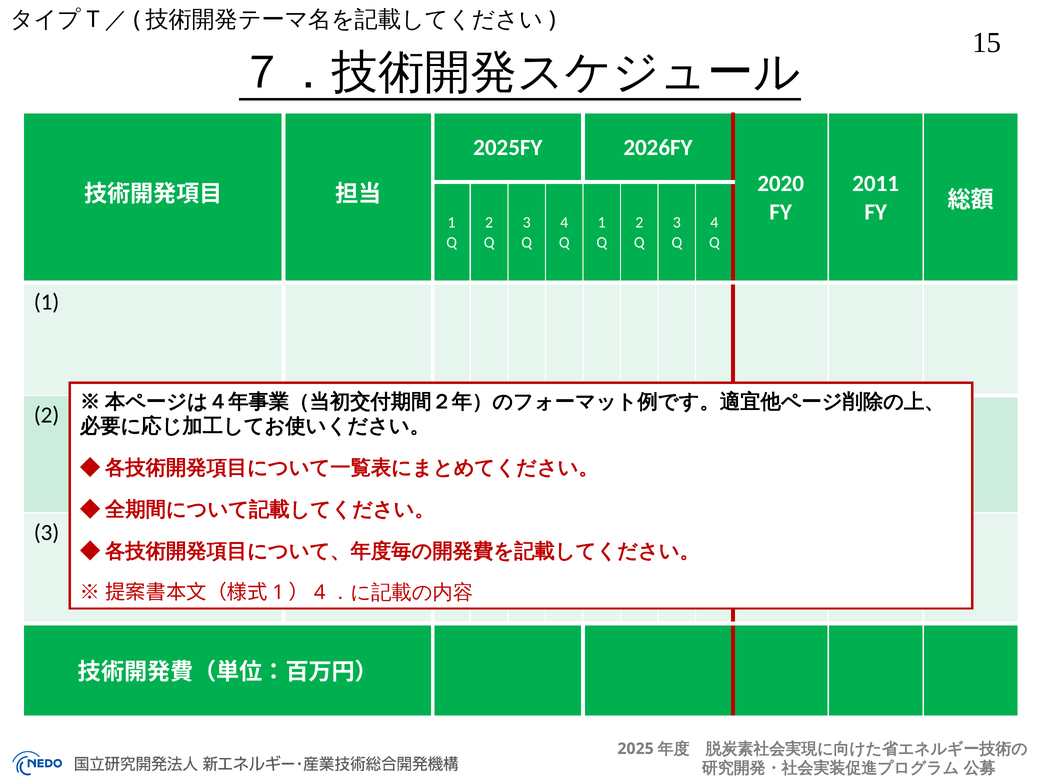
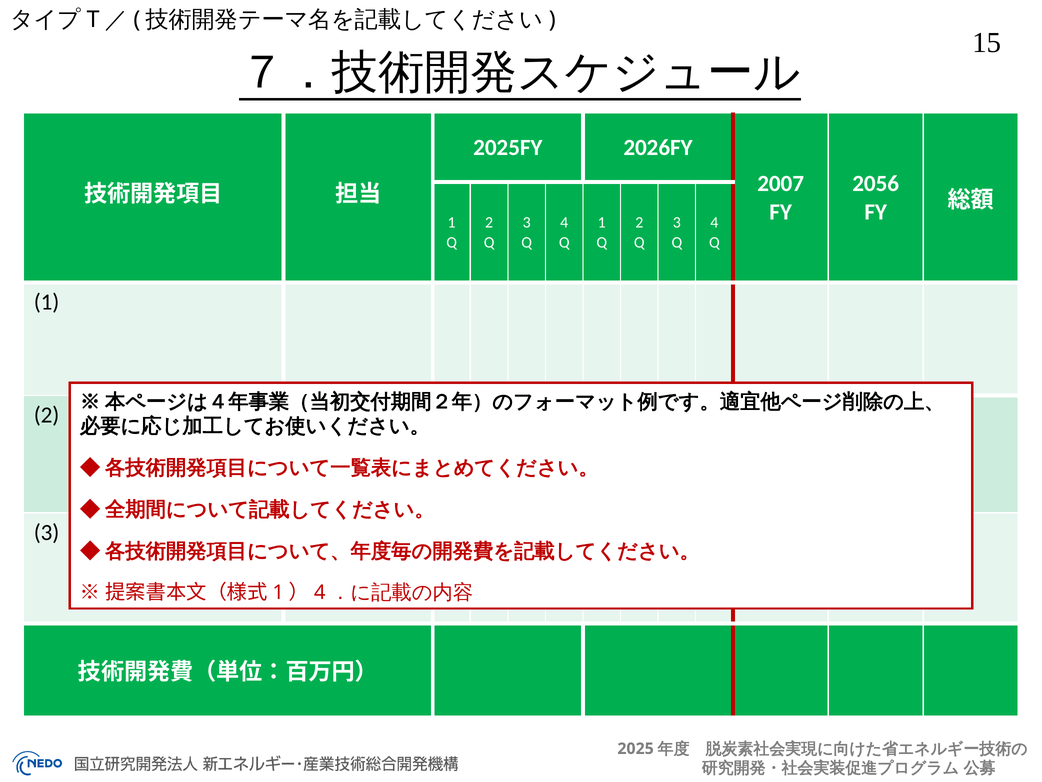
2020: 2020 -> 2007
2011: 2011 -> 2056
